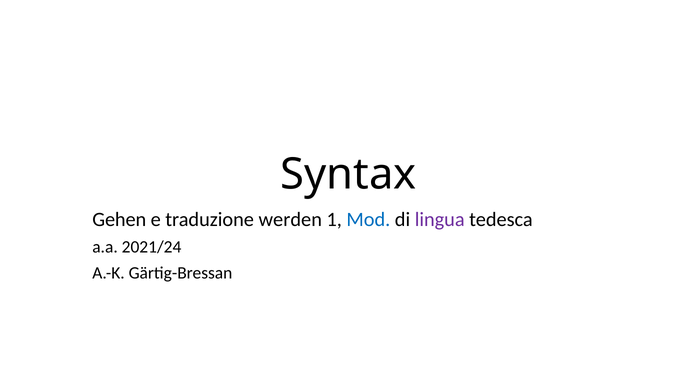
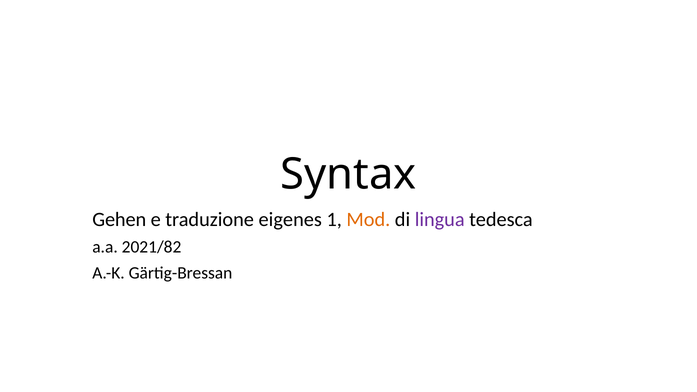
werden: werden -> eigenes
Mod colour: blue -> orange
2021/24: 2021/24 -> 2021/82
